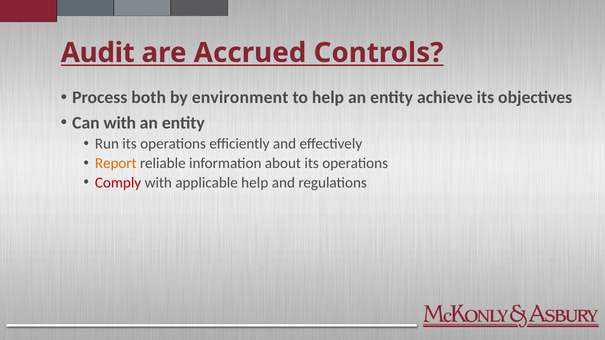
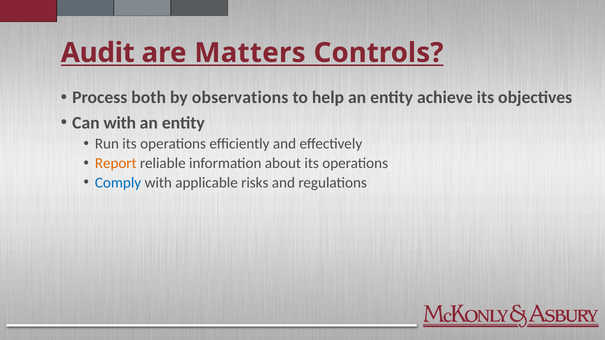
Accrued: Accrued -> Matters
environment: environment -> observations
Comply colour: red -> blue
applicable help: help -> risks
